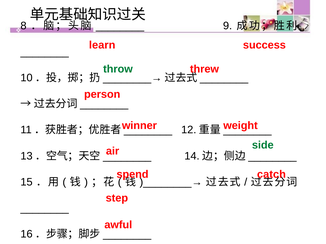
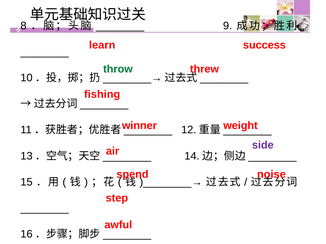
person: person -> fishing
side colour: green -> purple
catch: catch -> noise
